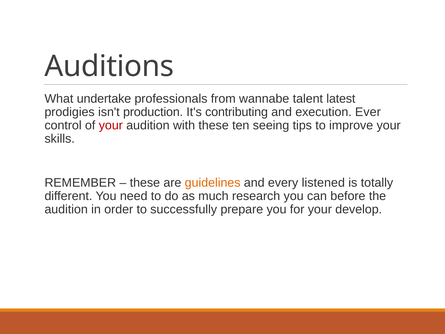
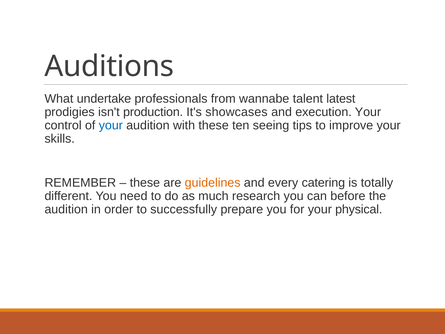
contributing: contributing -> showcases
execution Ever: Ever -> Your
your at (111, 125) colour: red -> blue
listened: listened -> catering
develop: develop -> physical
